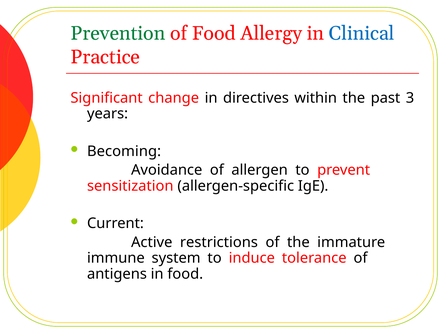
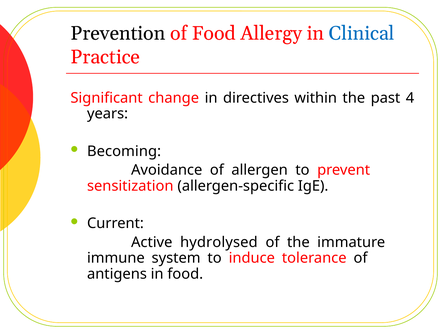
Prevention colour: green -> black
3: 3 -> 4
restrictions: restrictions -> hydrolysed
